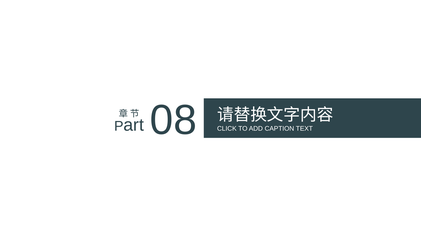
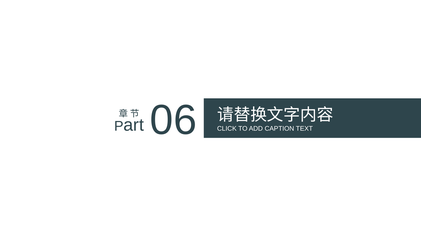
08: 08 -> 06
